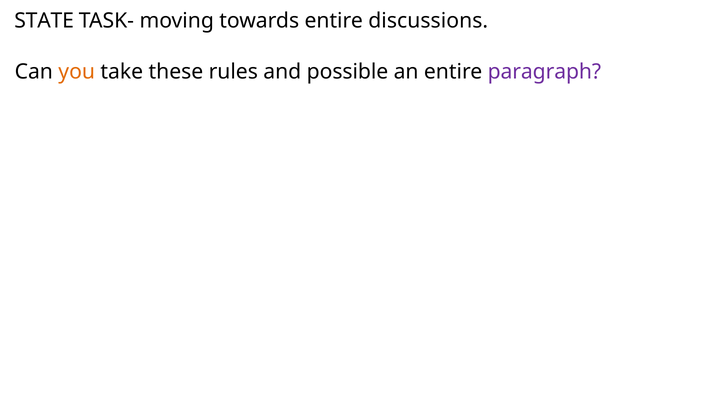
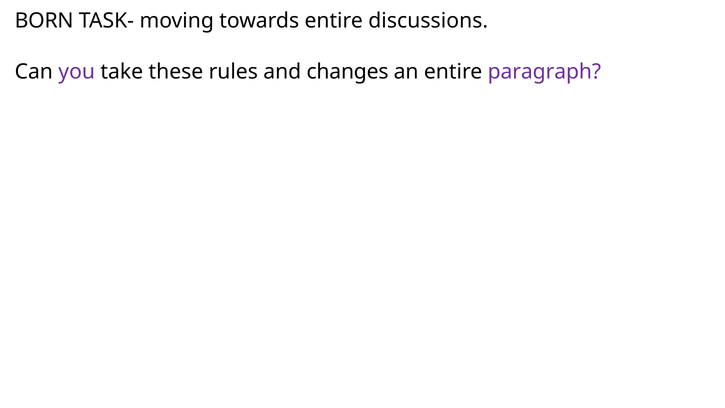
STATE: STATE -> BORN
you colour: orange -> purple
possible: possible -> changes
